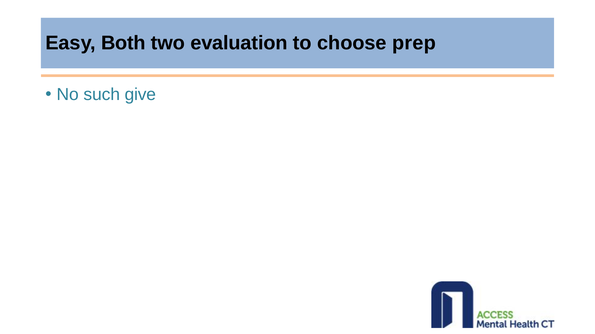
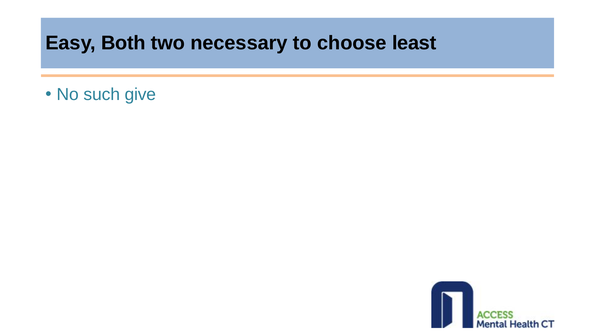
evaluation: evaluation -> necessary
prep: prep -> least
